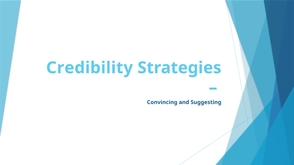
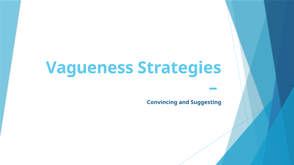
Credibility: Credibility -> Vagueness
